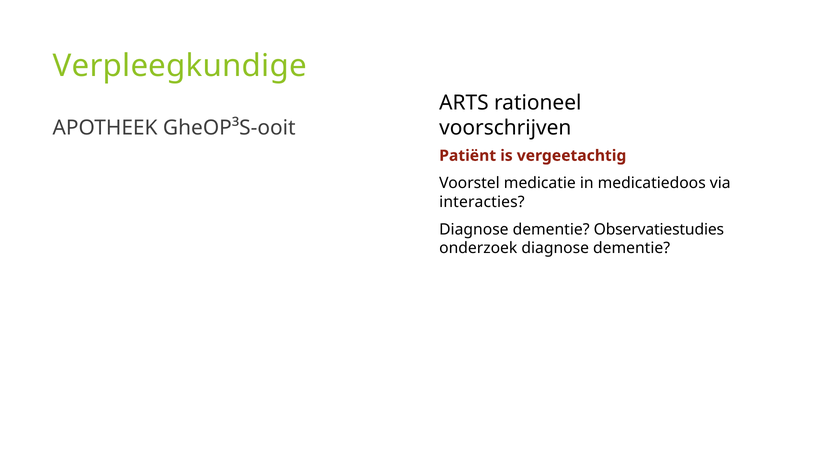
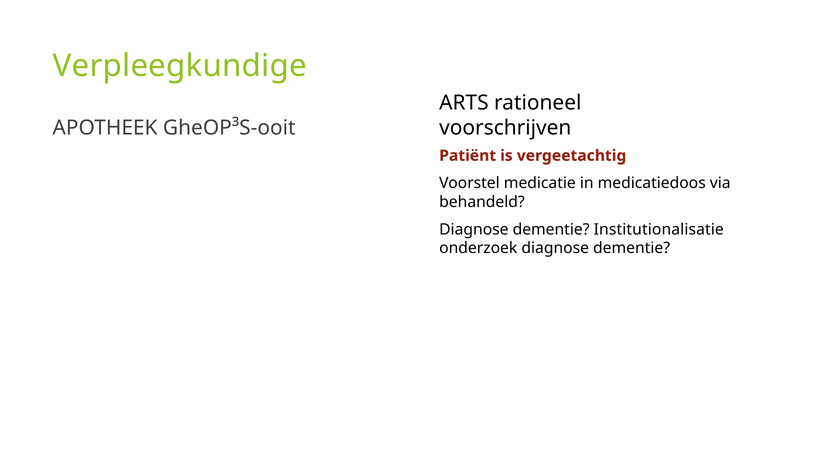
interacties: interacties -> behandeld
Observatiestudies: Observatiestudies -> Institutionalisatie
